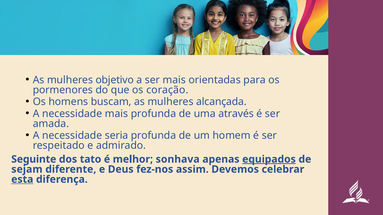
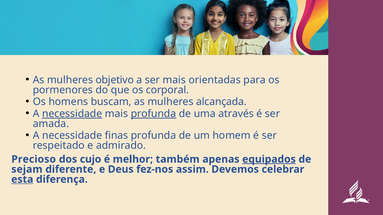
coração: coração -> corporal
necessidade at (72, 114) underline: none -> present
profunda at (153, 114) underline: none -> present
seria: seria -> finas
Seguinte: Seguinte -> Precioso
tato: tato -> cujo
sonhava: sonhava -> também
